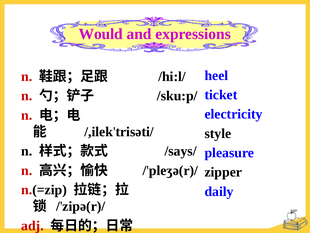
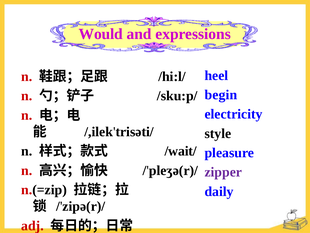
ticket: ticket -> begin
/says/: /says/ -> /wait/
zipper colour: black -> purple
